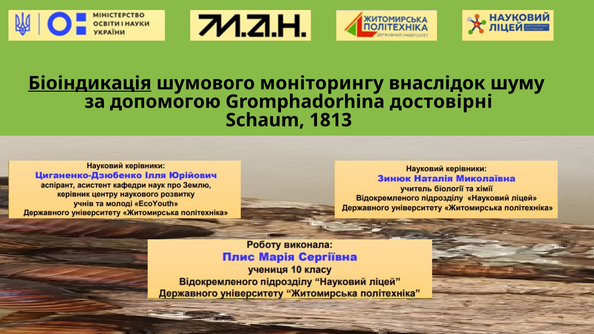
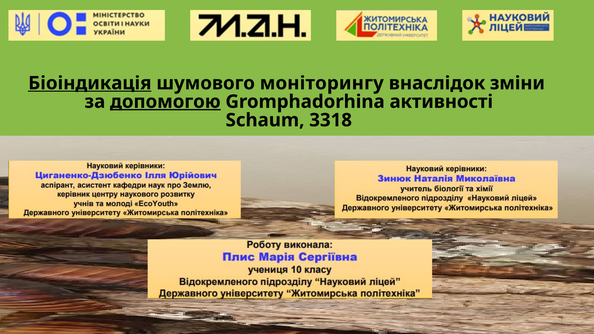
шуму: шуму -> зміни
допомогою underline: none -> present
достовірні: достовірні -> активності
1813: 1813 -> 3318
